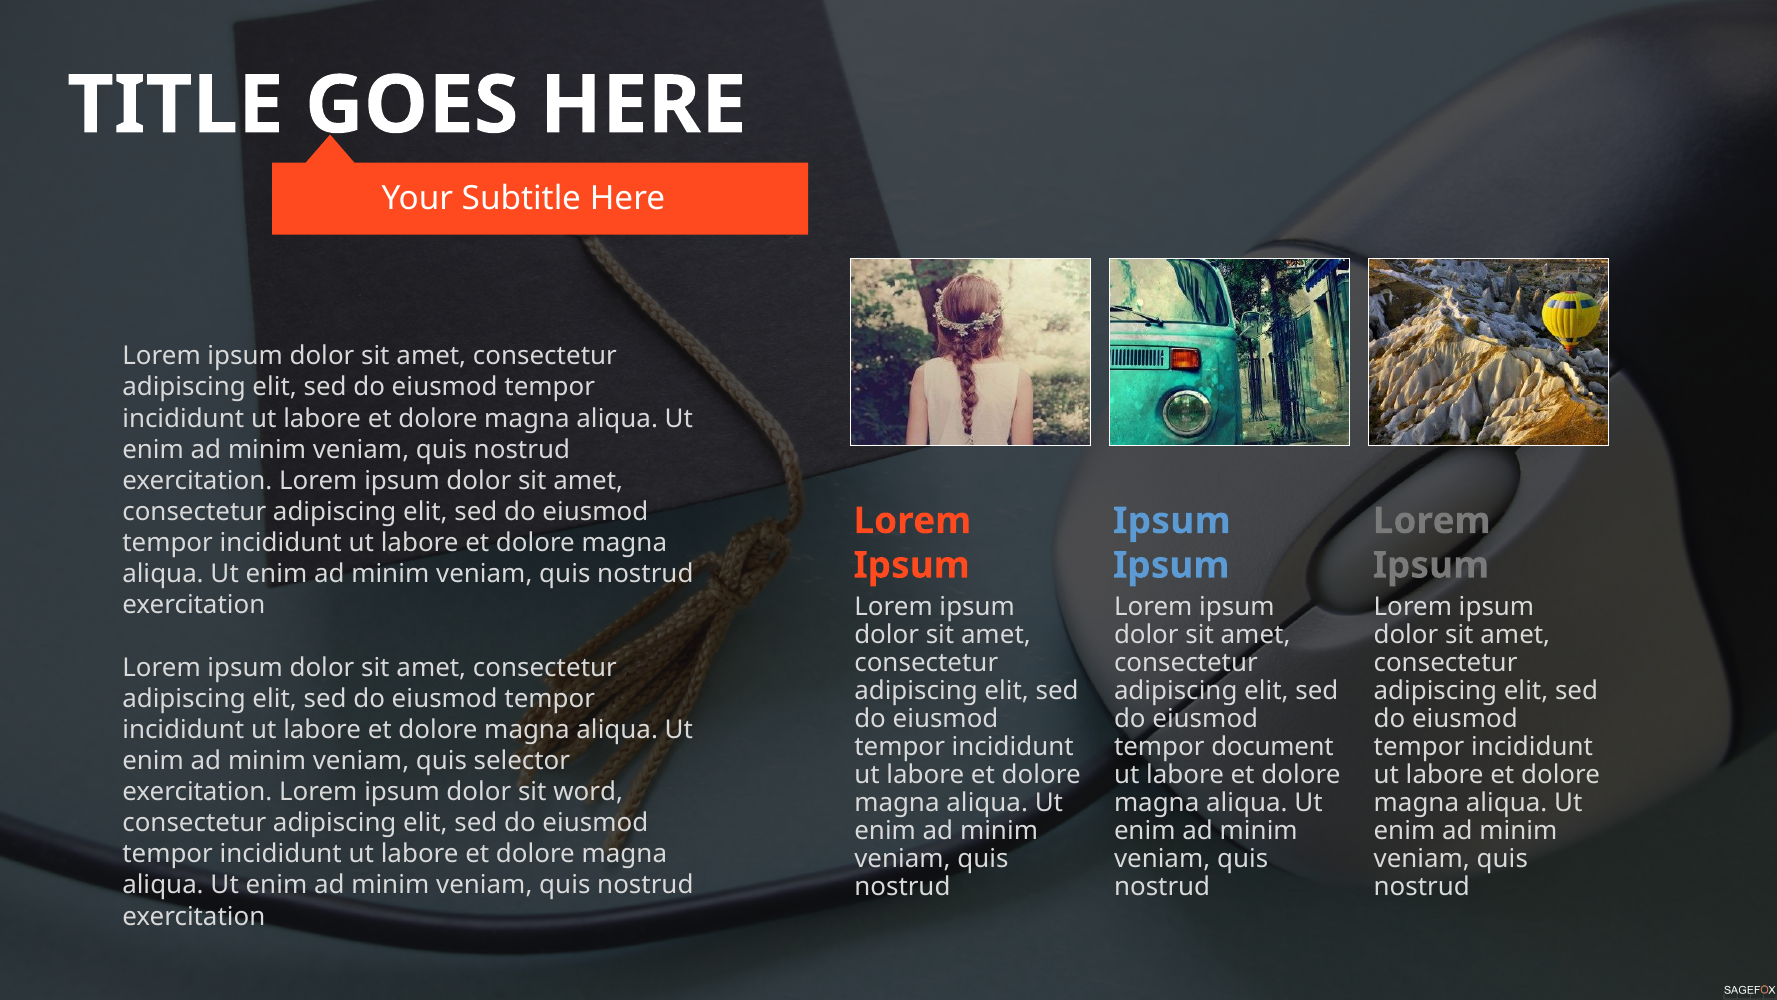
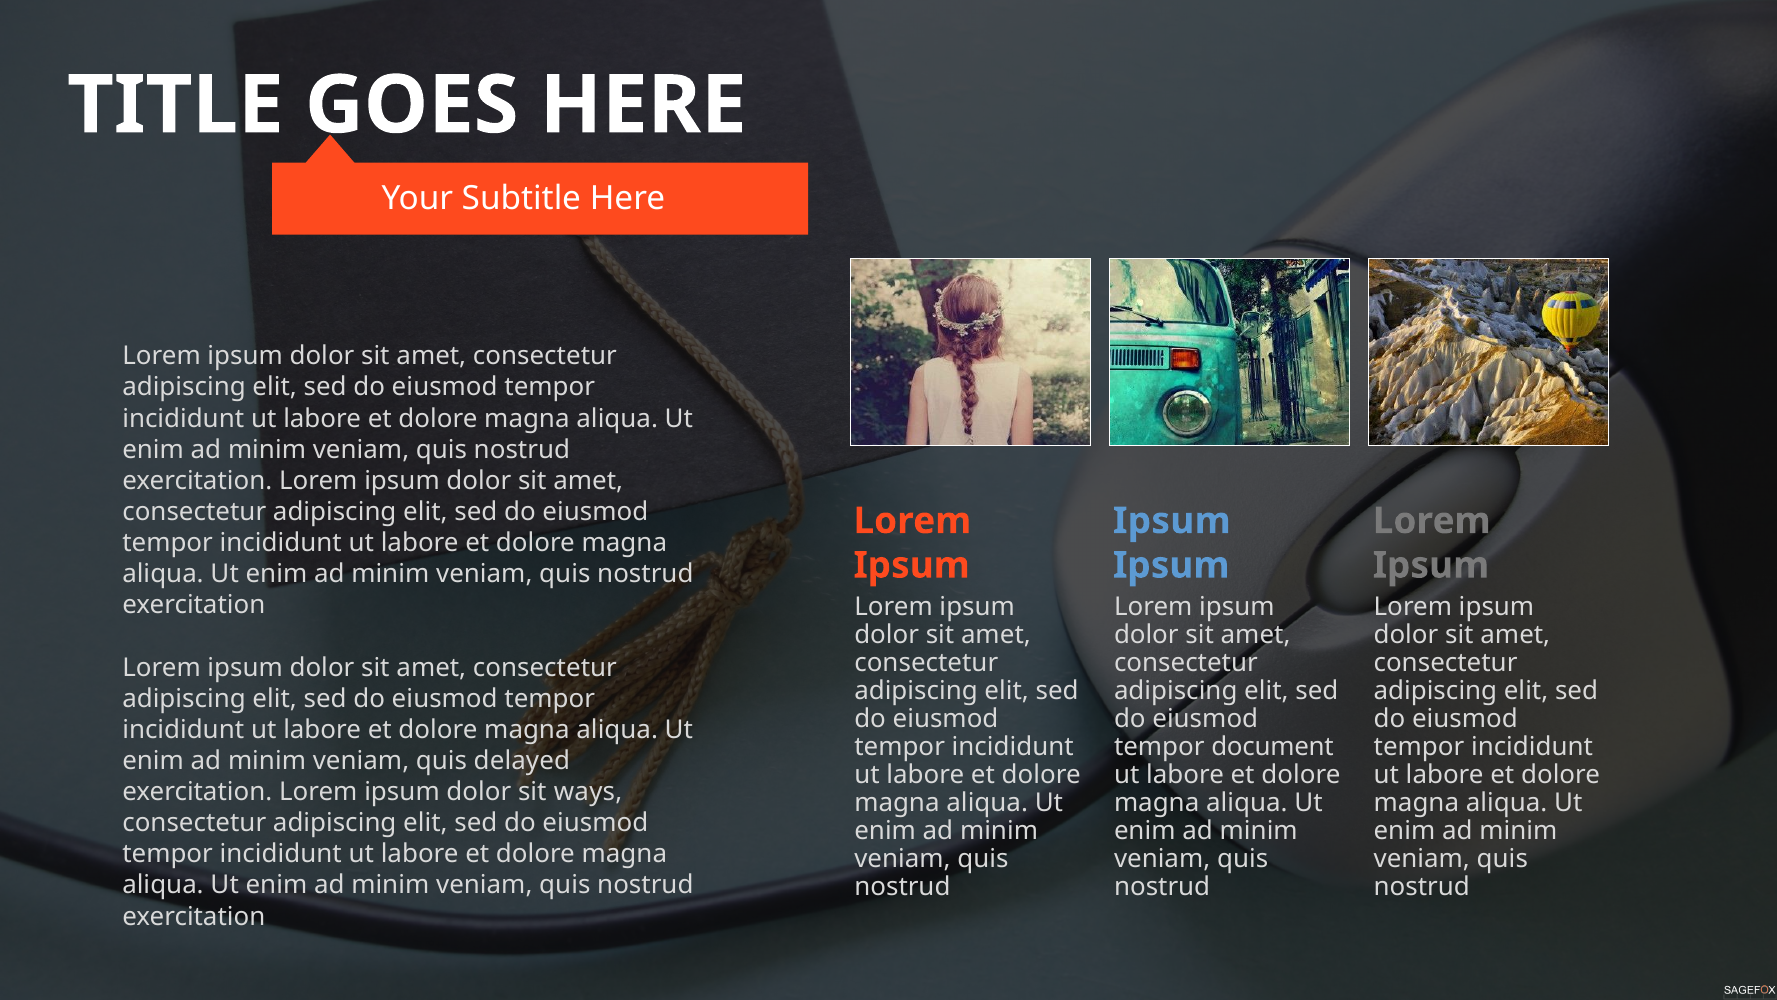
selector: selector -> delayed
word: word -> ways
